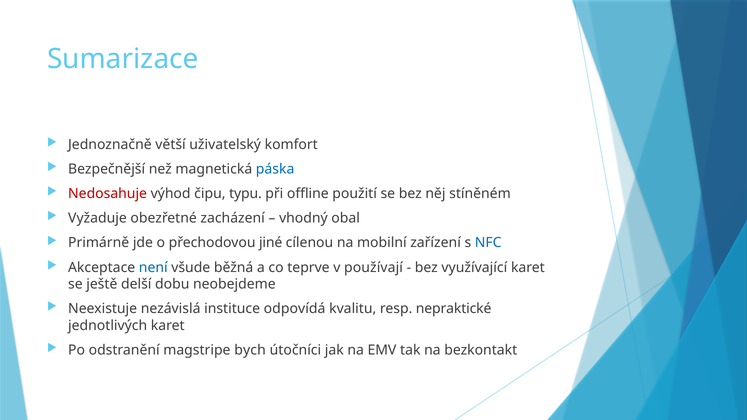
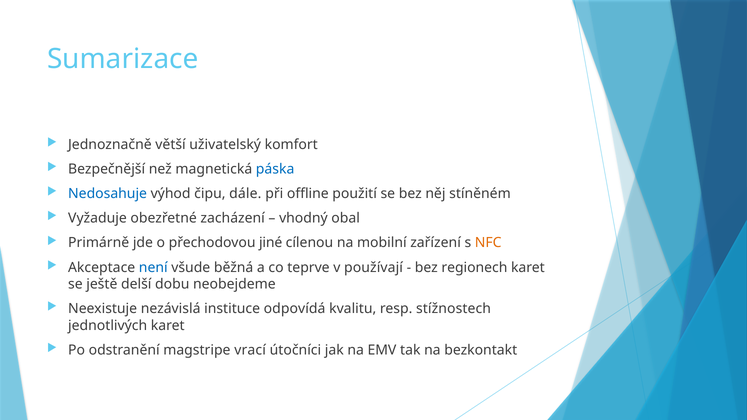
Nedosahuje colour: red -> blue
typu: typu -> dále
NFC colour: blue -> orange
využívající: využívající -> regionech
nepraktické: nepraktické -> stížnostech
bych: bych -> vrací
